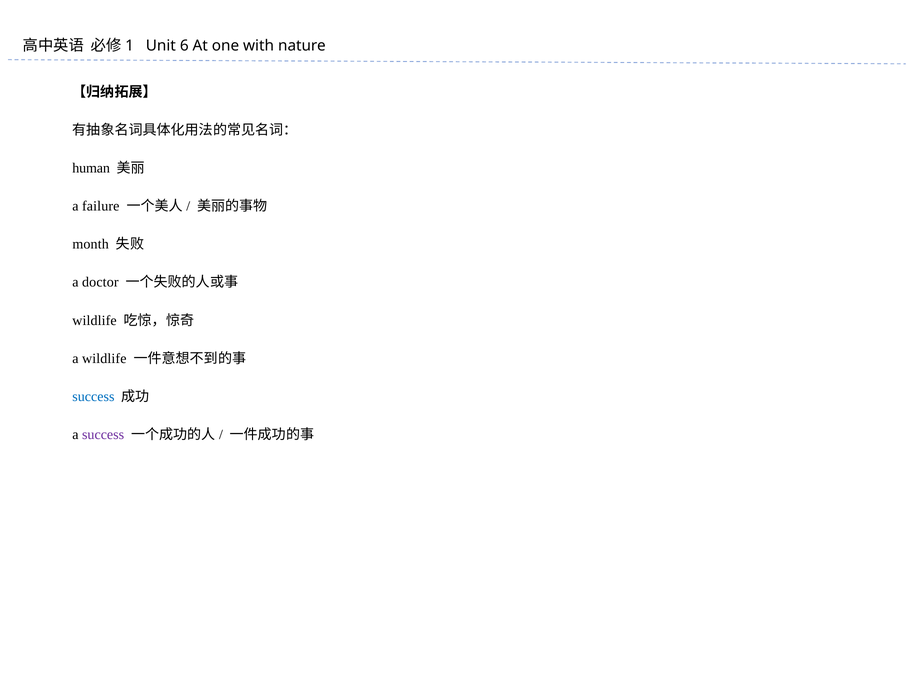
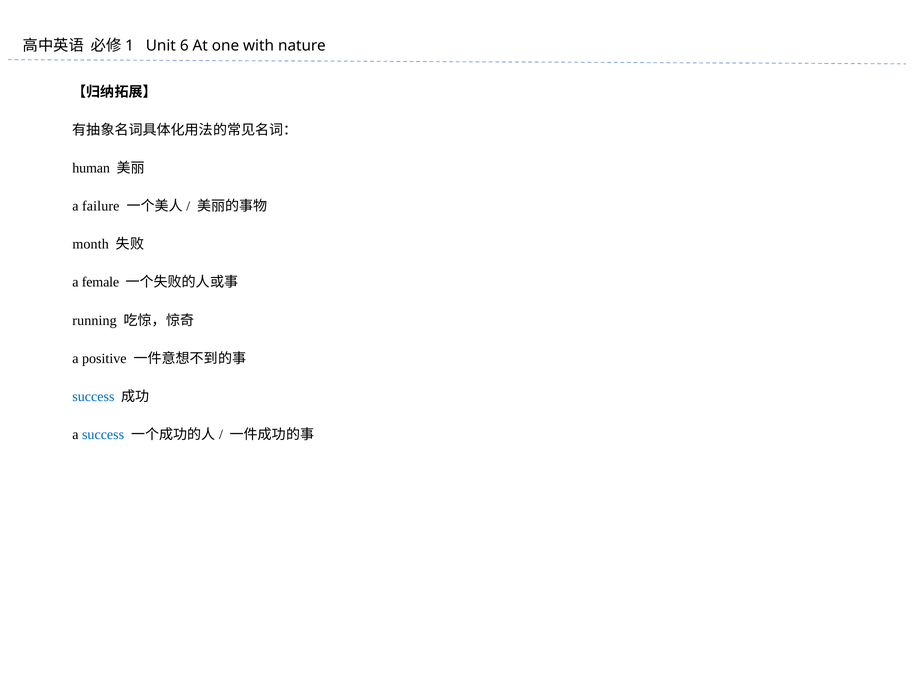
doctor: doctor -> female
wildlife at (95, 321): wildlife -> running
a wildlife: wildlife -> positive
success at (103, 435) colour: purple -> blue
